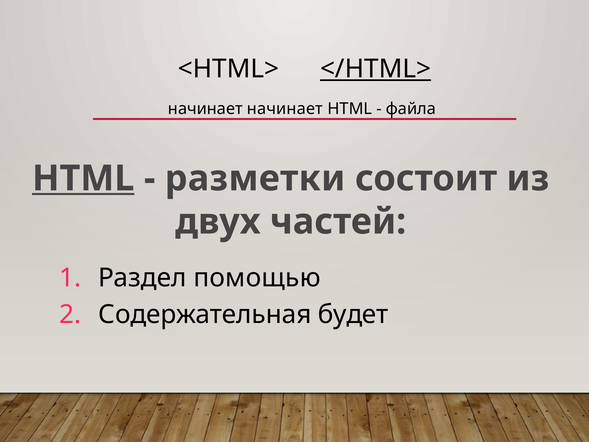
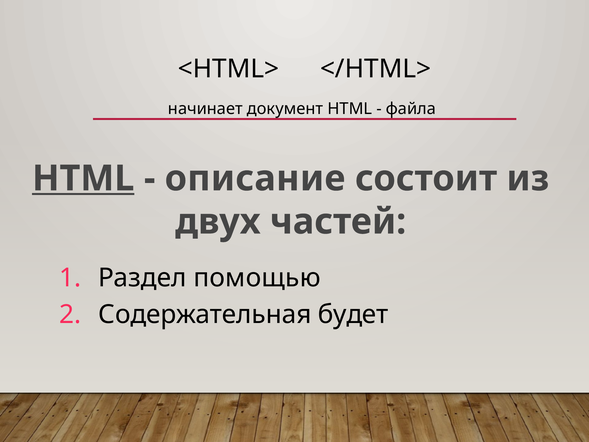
</HTML> underline: present -> none
начинает начинает: начинает -> документ
разметки: разметки -> описание
